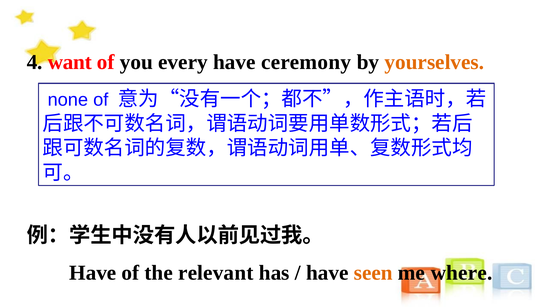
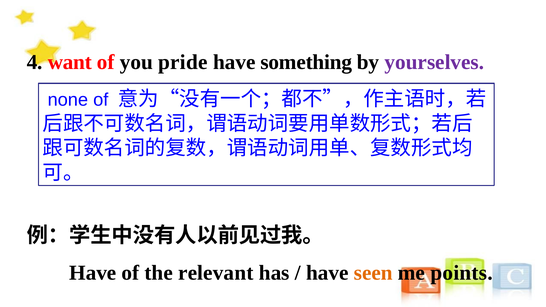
every: every -> pride
ceremony: ceremony -> something
yourselves colour: orange -> purple
where: where -> points
